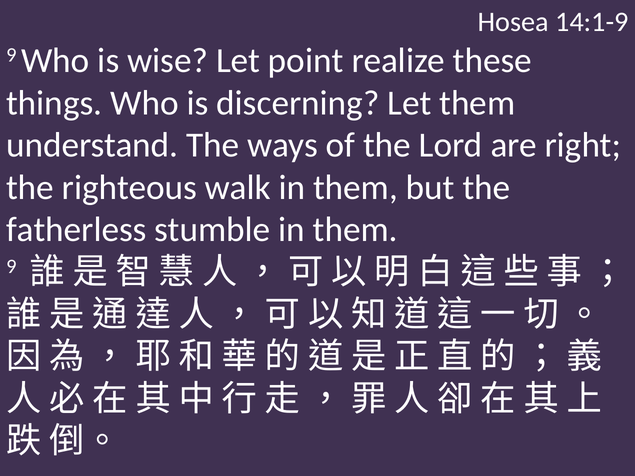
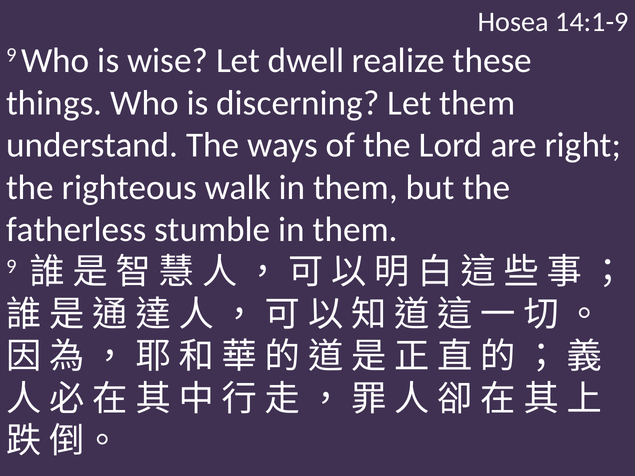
point: point -> dwell
